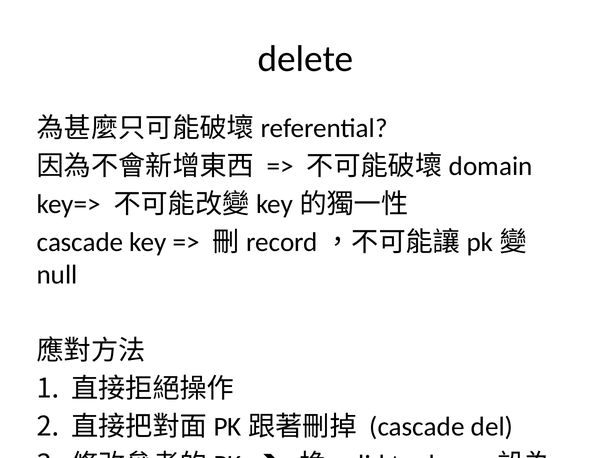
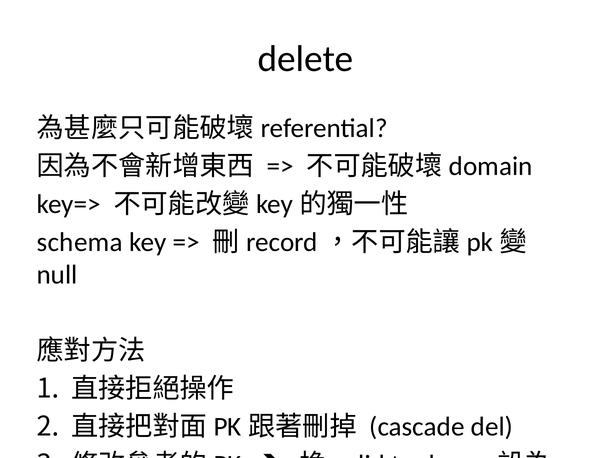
cascade at (80, 242): cascade -> schema
